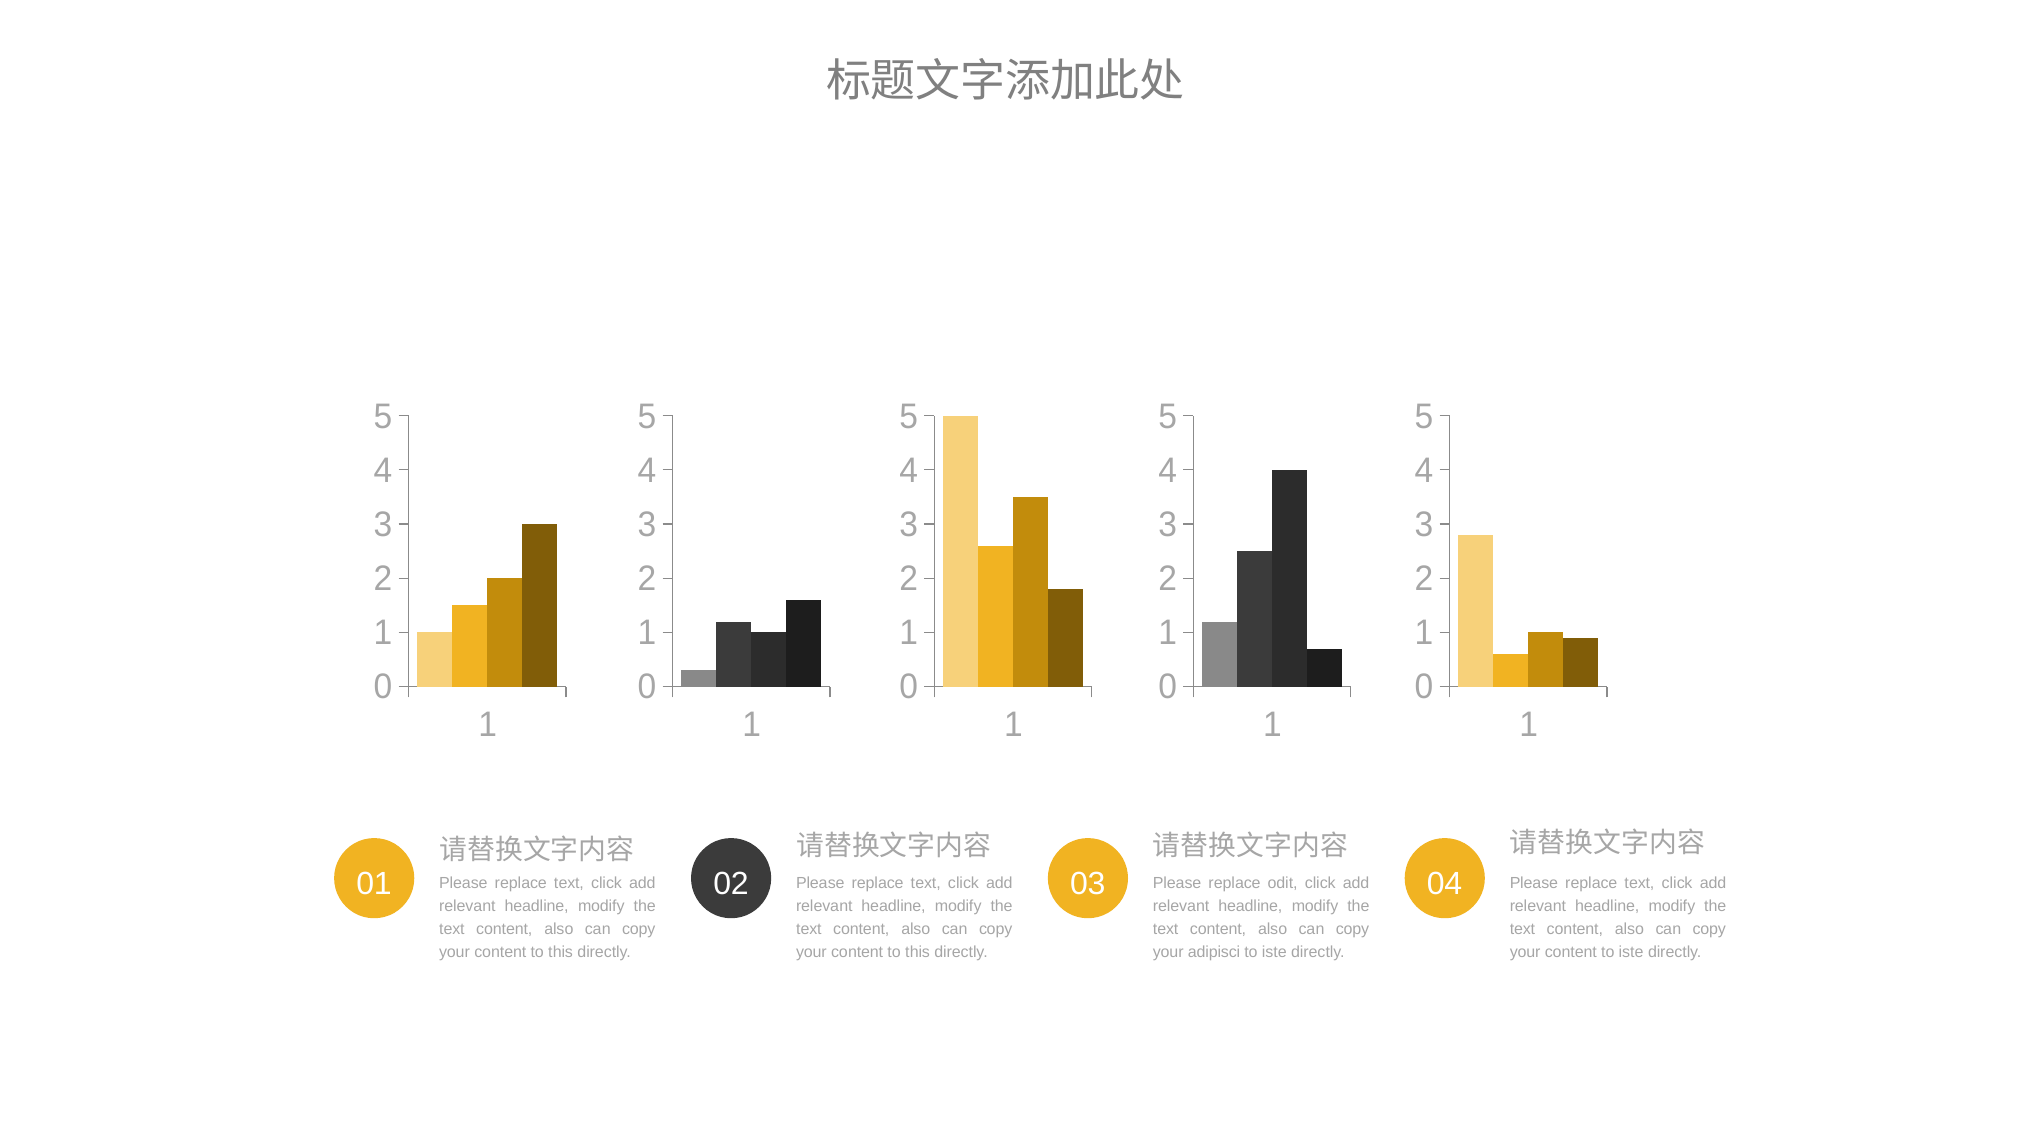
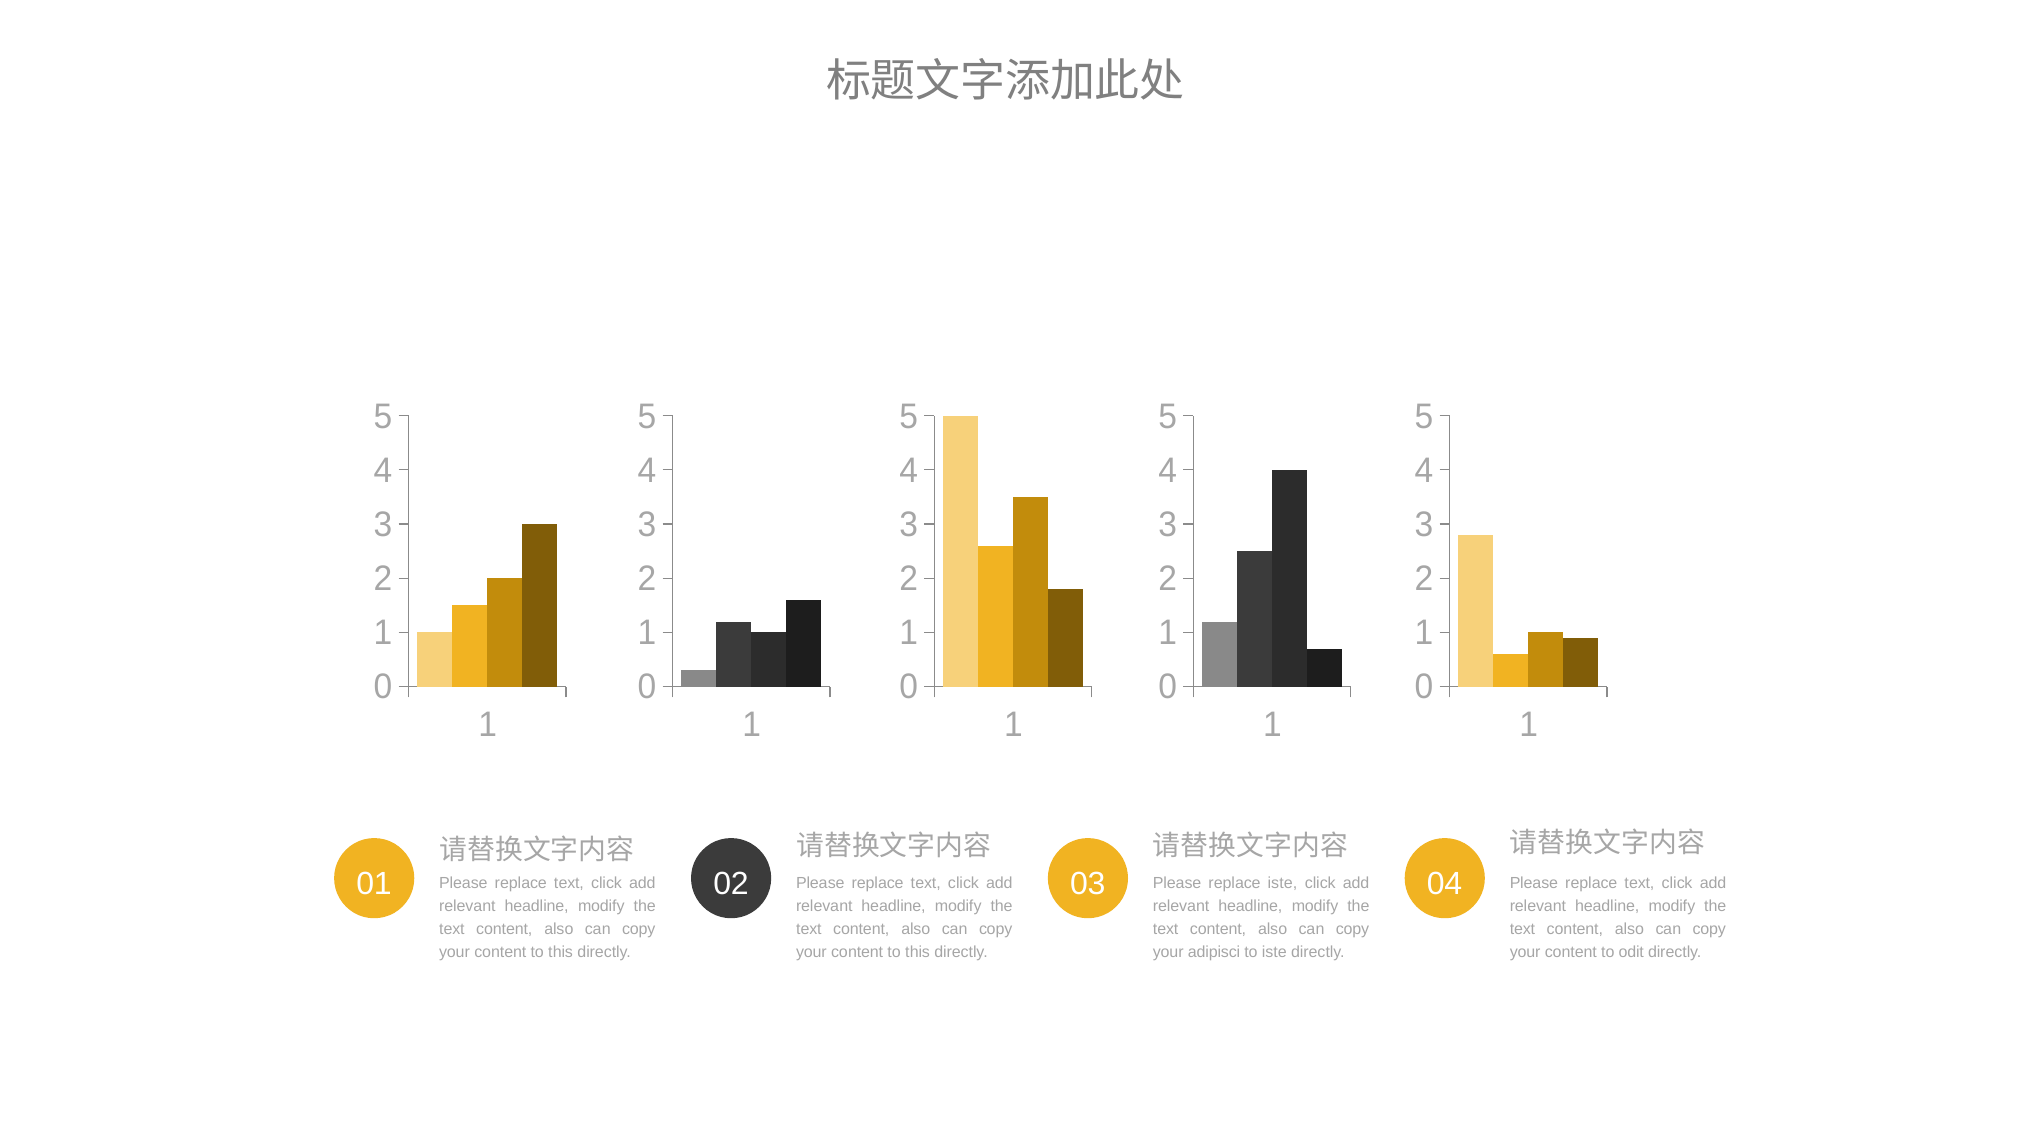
replace odit: odit -> iste
content to iste: iste -> odit
